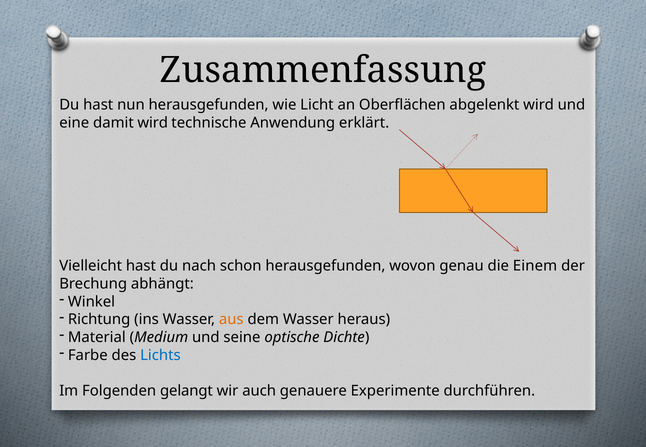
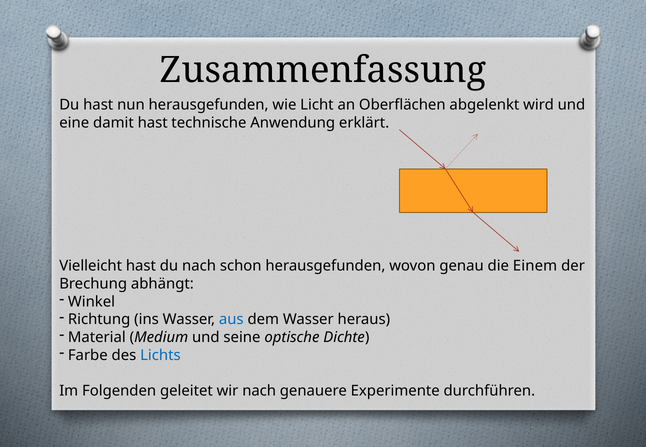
damit wird: wird -> hast
aus colour: orange -> blue
gelangt: gelangt -> geleitet
wir auch: auch -> nach
